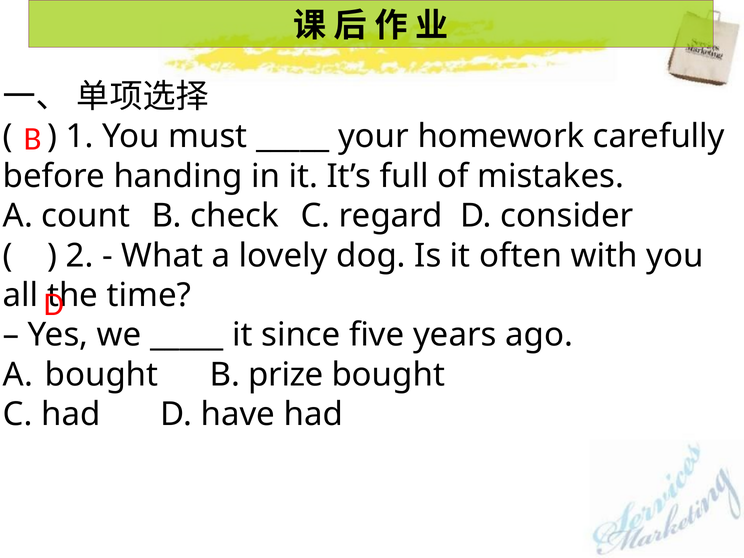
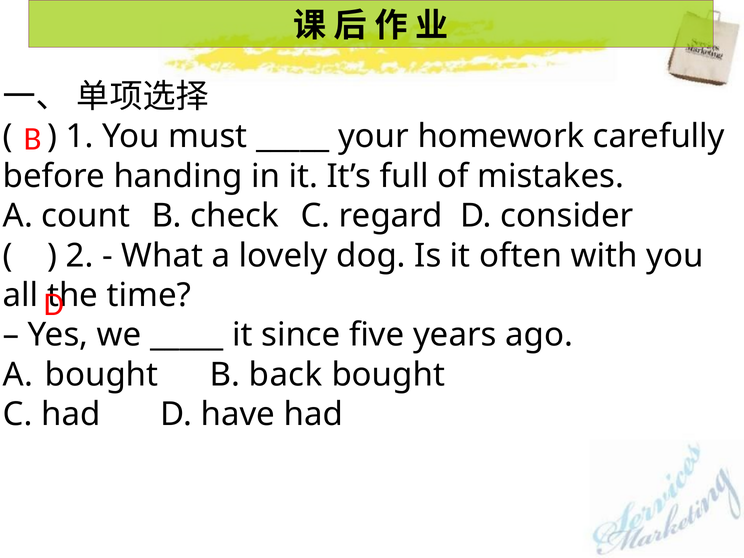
prize: prize -> back
